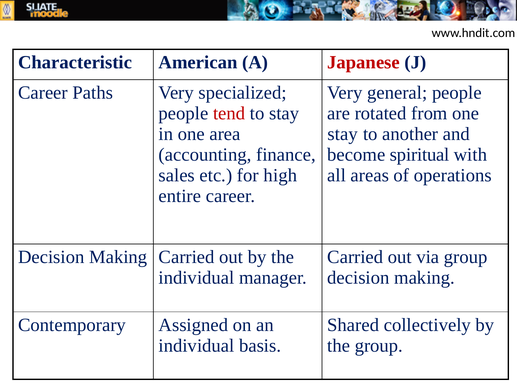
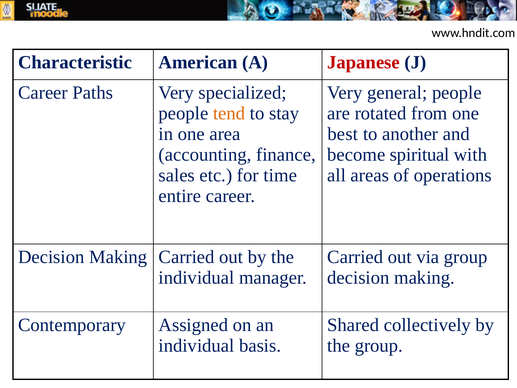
tend colour: red -> orange
stay at (343, 134): stay -> best
high: high -> time
